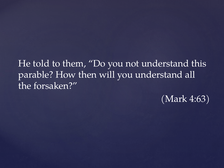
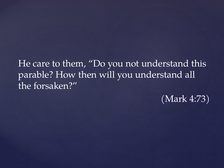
told: told -> care
4:63: 4:63 -> 4:73
